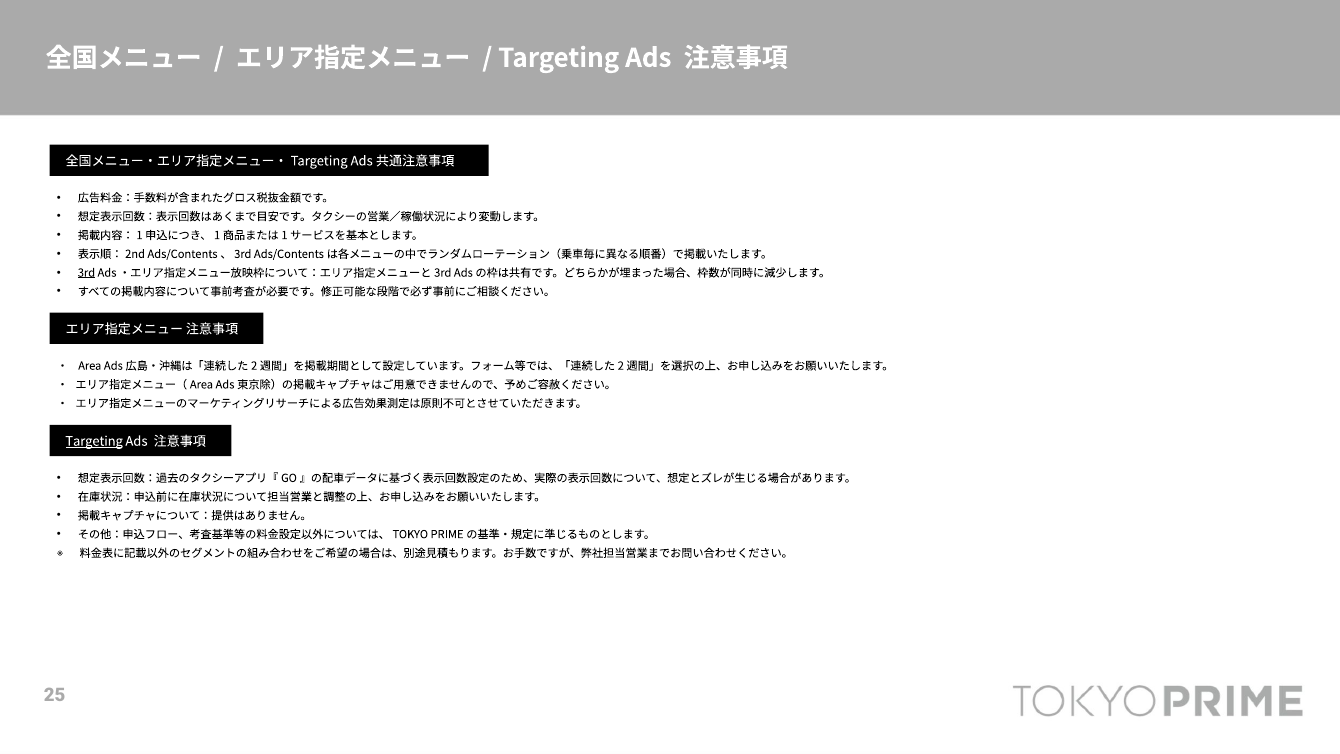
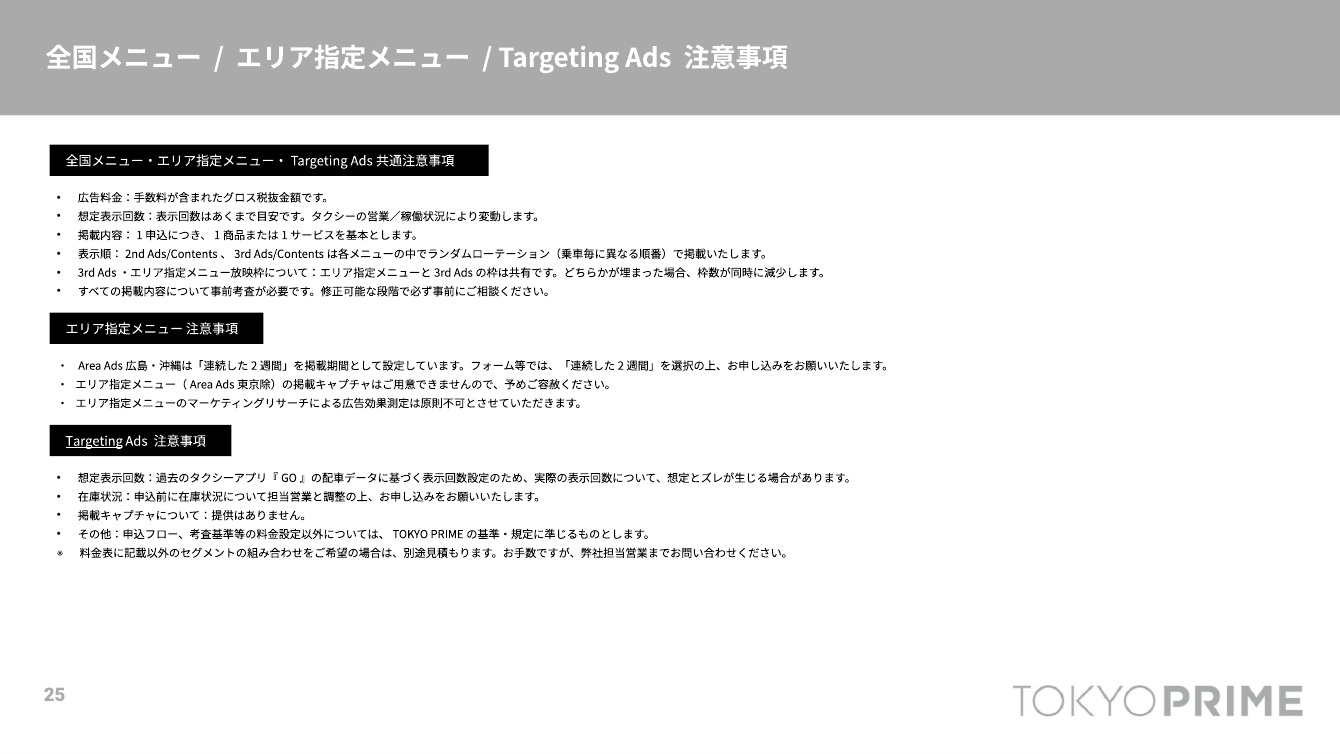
3rd underline: present -> none
